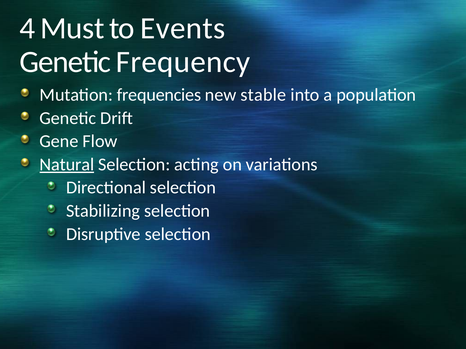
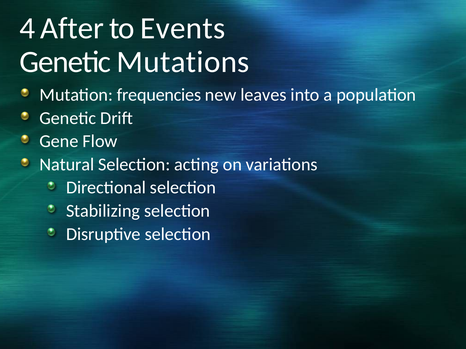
Must: Must -> After
Frequency: Frequency -> Mutations
stable: stable -> leaves
Natural underline: present -> none
